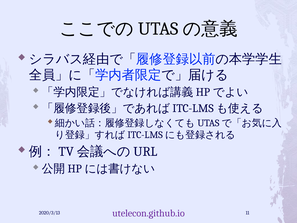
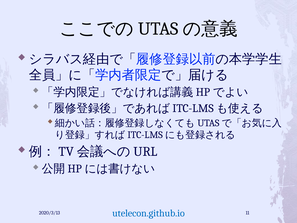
utelecon.github.io colour: purple -> blue
